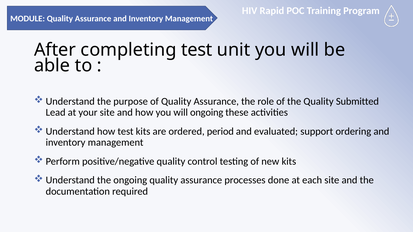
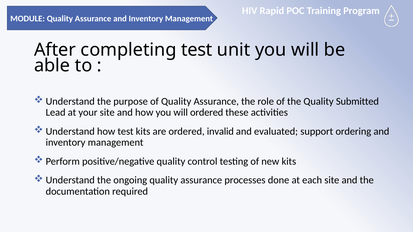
will ongoing: ongoing -> ordered
period: period -> invalid
